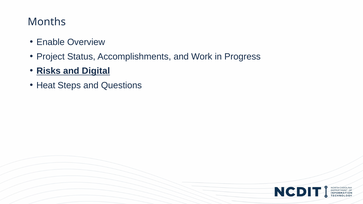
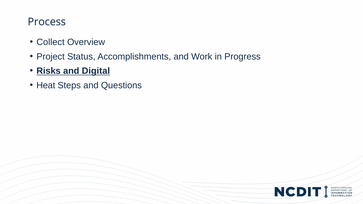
Months: Months -> Process
Enable: Enable -> Collect
